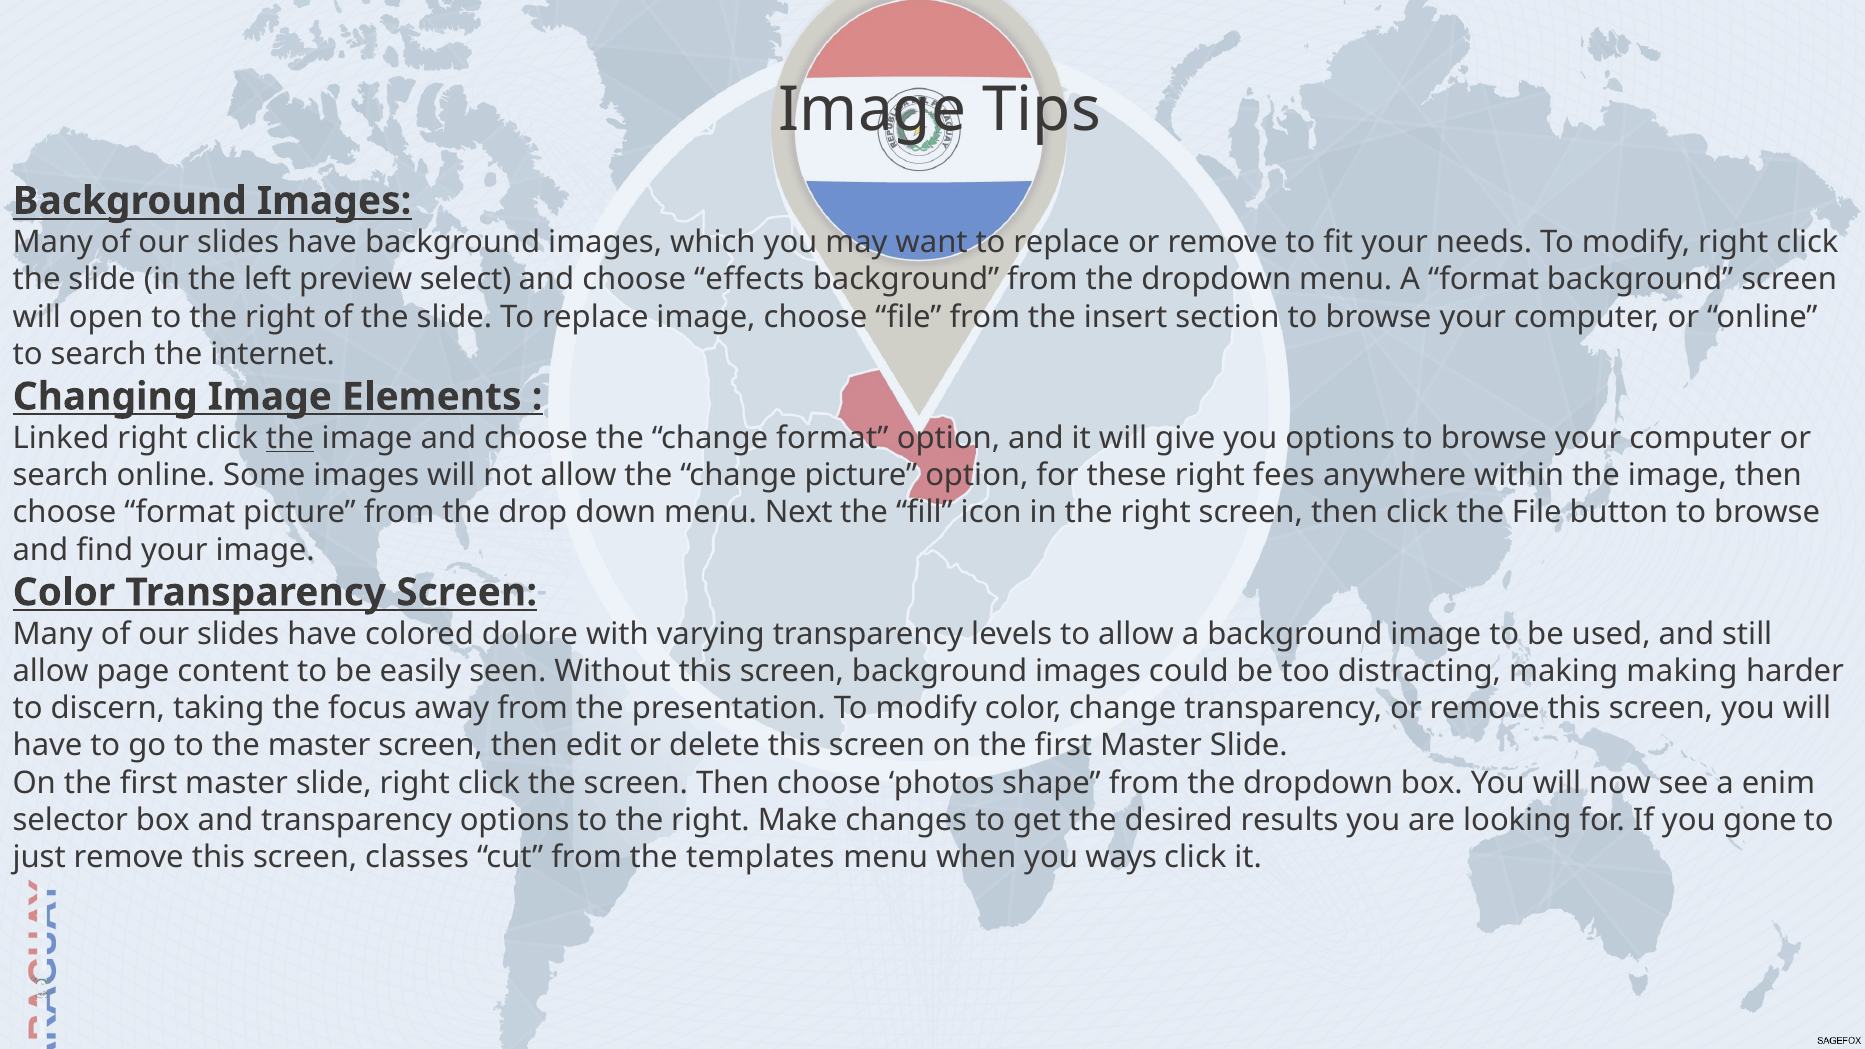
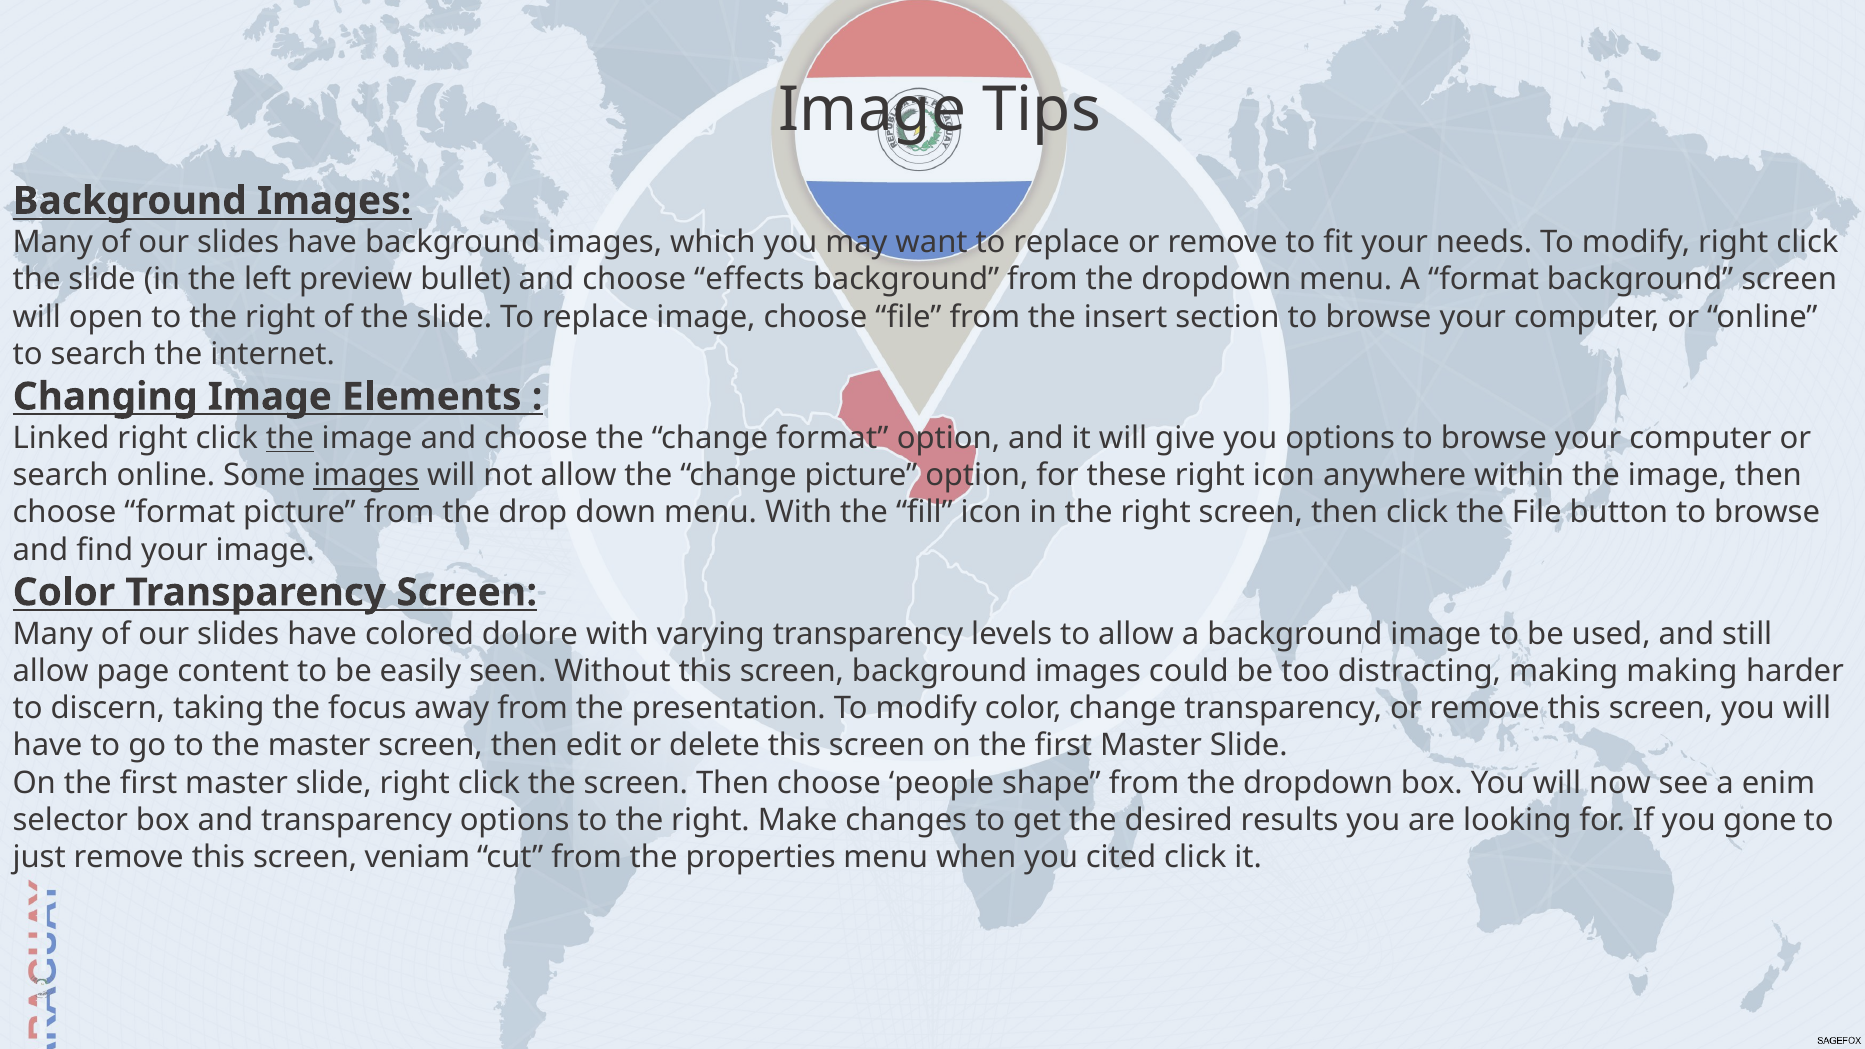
select: select -> bullet
images at (366, 475) underline: none -> present
right fees: fees -> icon
menu Next: Next -> With
photos: photos -> people
classes: classes -> veniam
templates: templates -> properties
ways: ways -> cited
